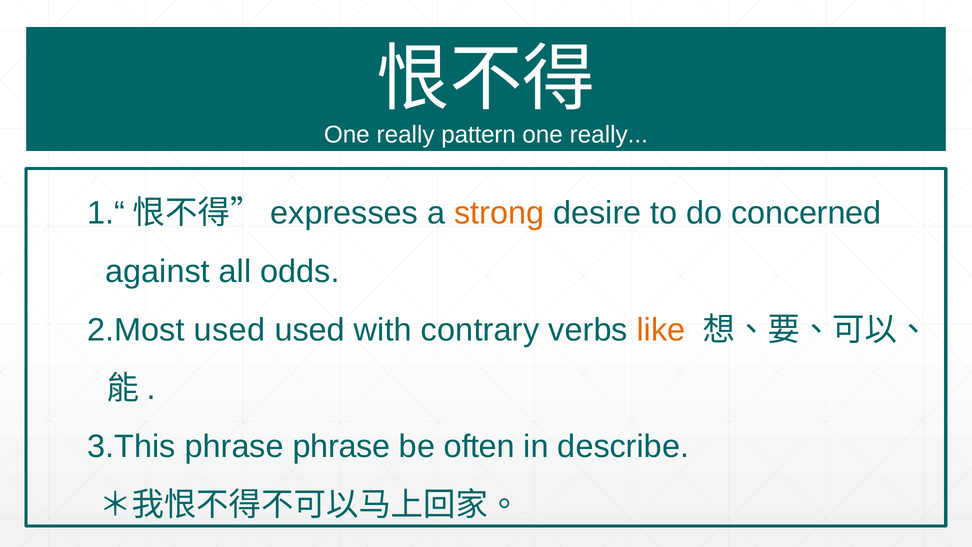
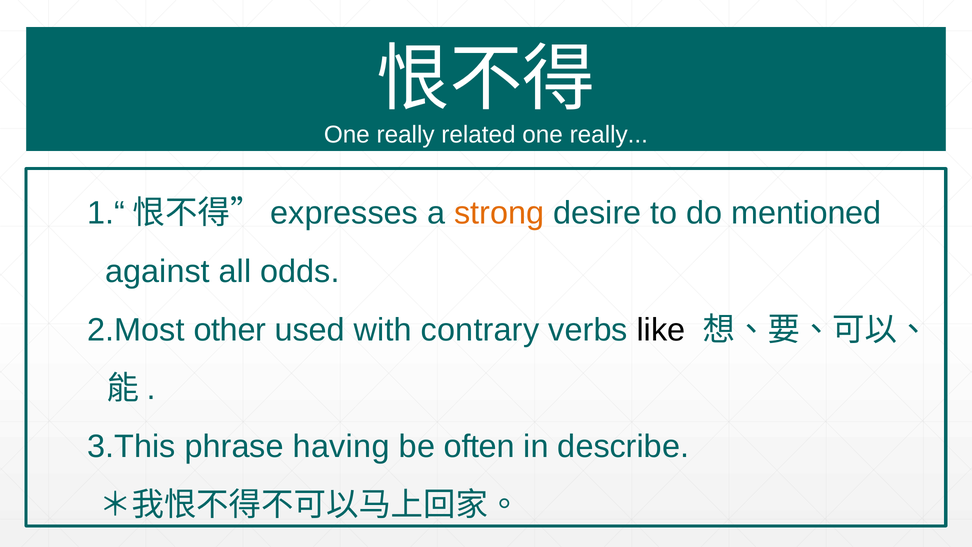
pattern: pattern -> related
concerned: concerned -> mentioned
2.Most used: used -> other
like colour: orange -> black
phrase phrase: phrase -> having
